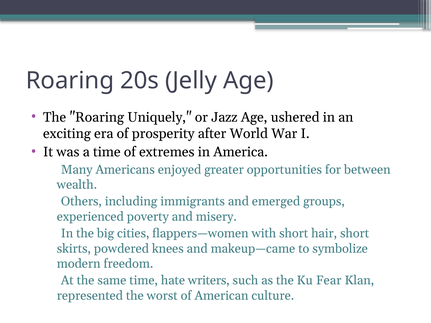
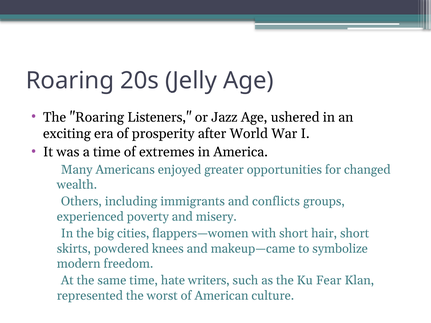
Uniquely: Uniquely -> Listeners
between: between -> changed
emerged: emerged -> conflicts
